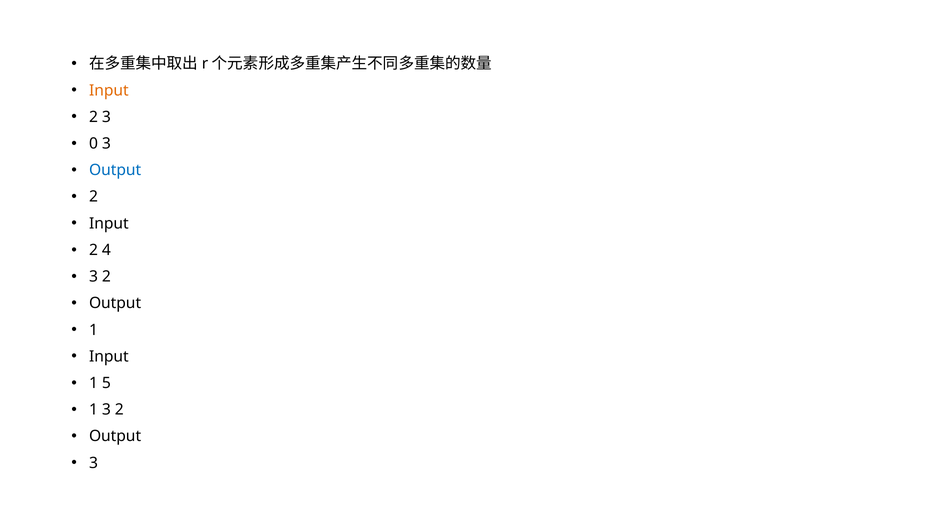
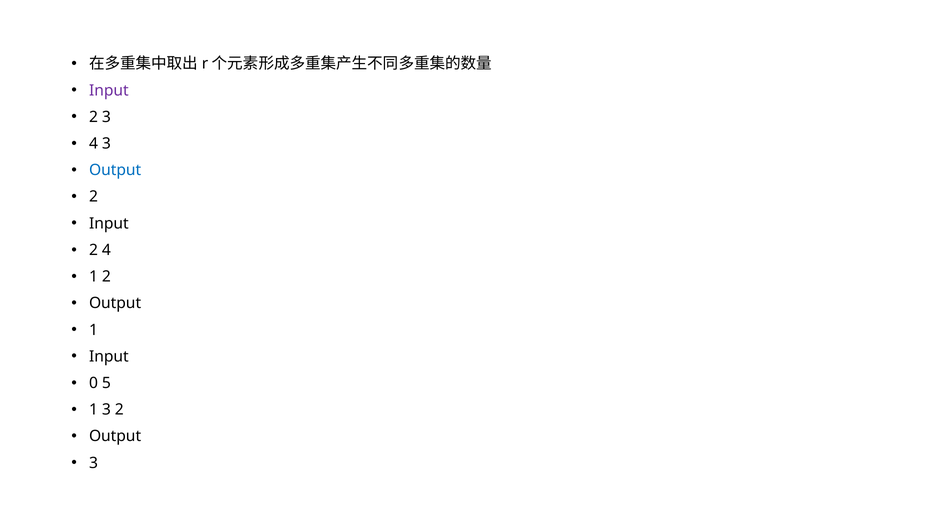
Input at (109, 90) colour: orange -> purple
0 at (93, 144): 0 -> 4
3 at (93, 277): 3 -> 1
1 at (93, 383): 1 -> 0
